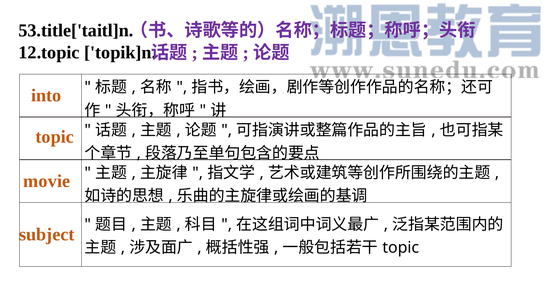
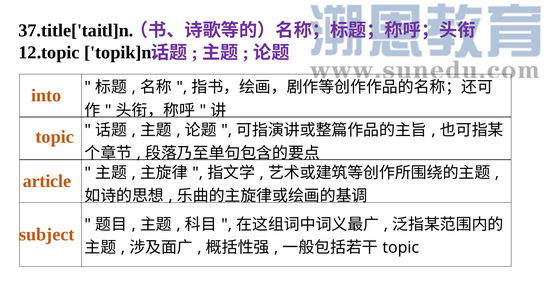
53.title['taitl]n: 53.title['taitl]n -> 37.title['taitl]n
movie: movie -> article
